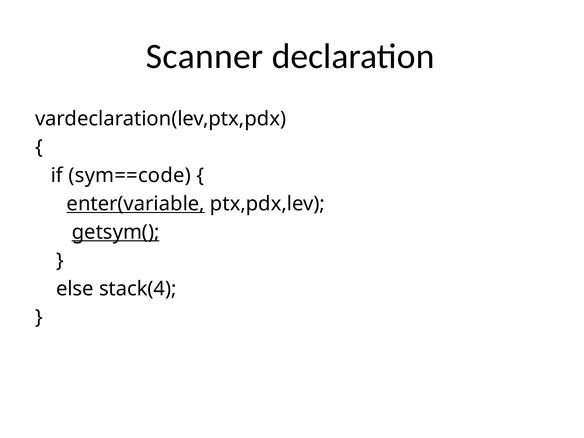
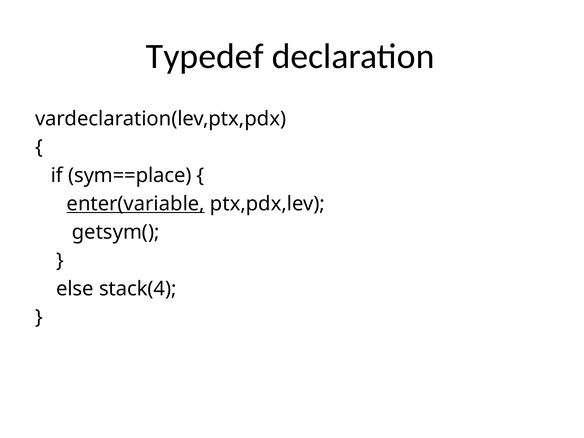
Scanner: Scanner -> Typedef
sym==code: sym==code -> sym==place
getsym( underline: present -> none
